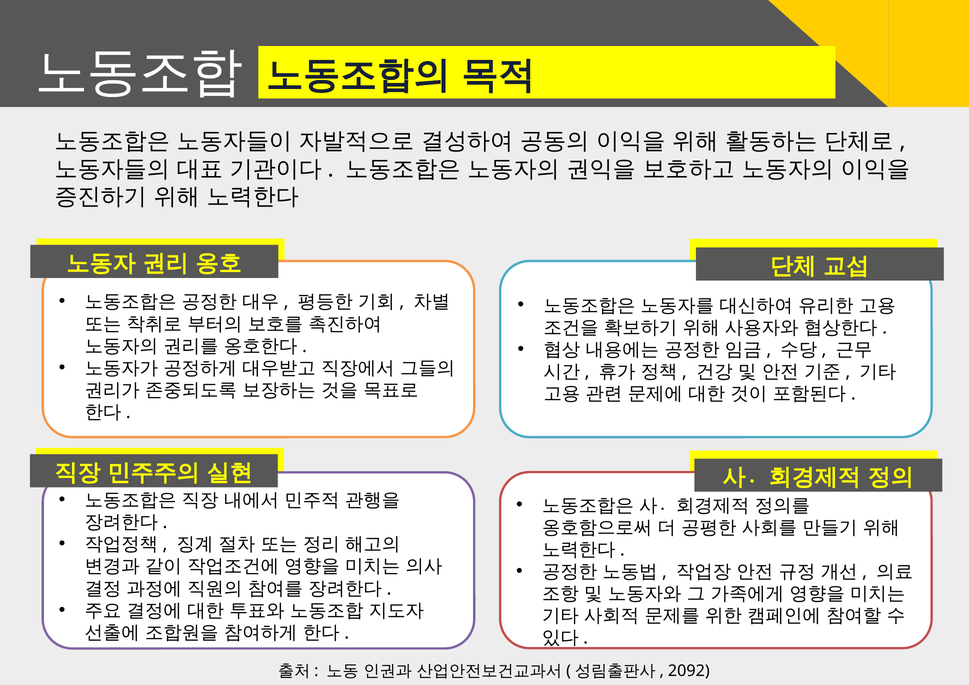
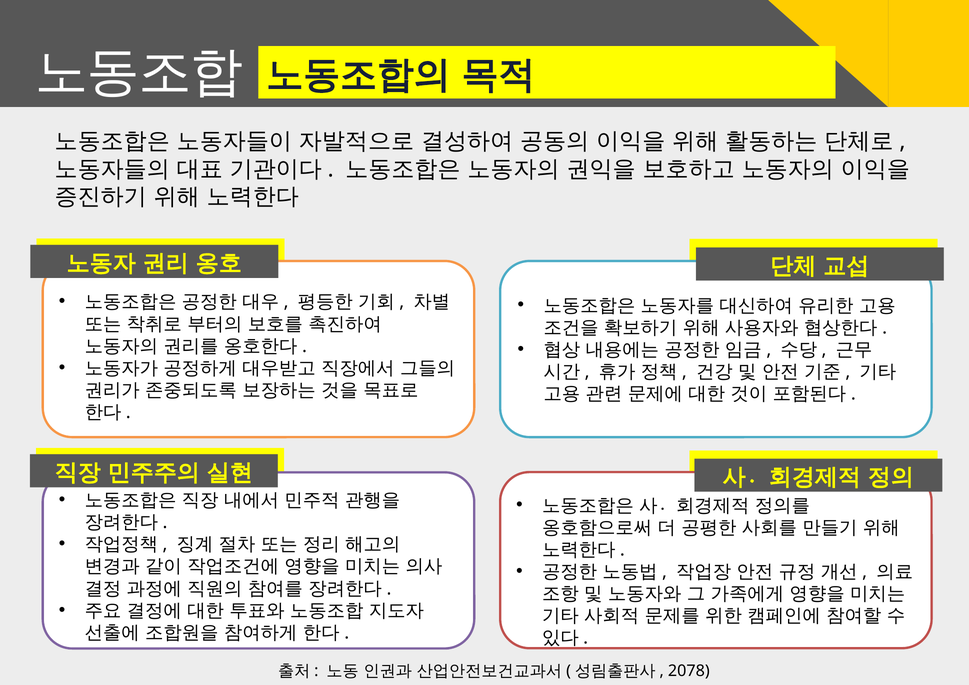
2092: 2092 -> 2078
